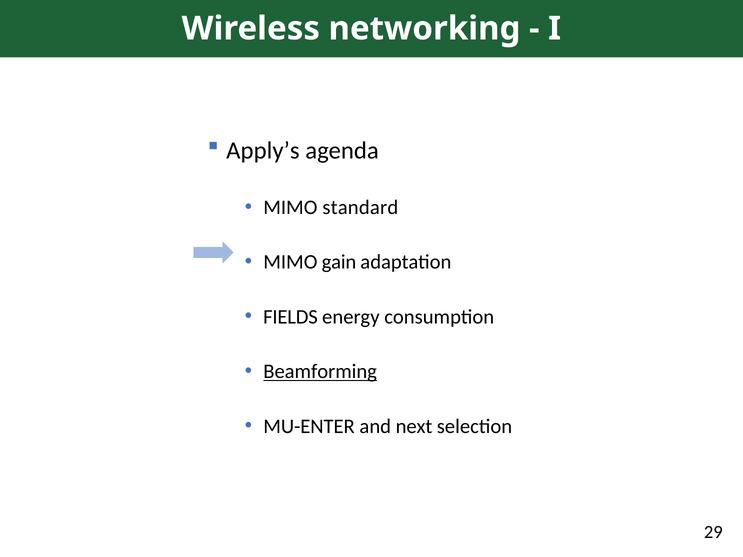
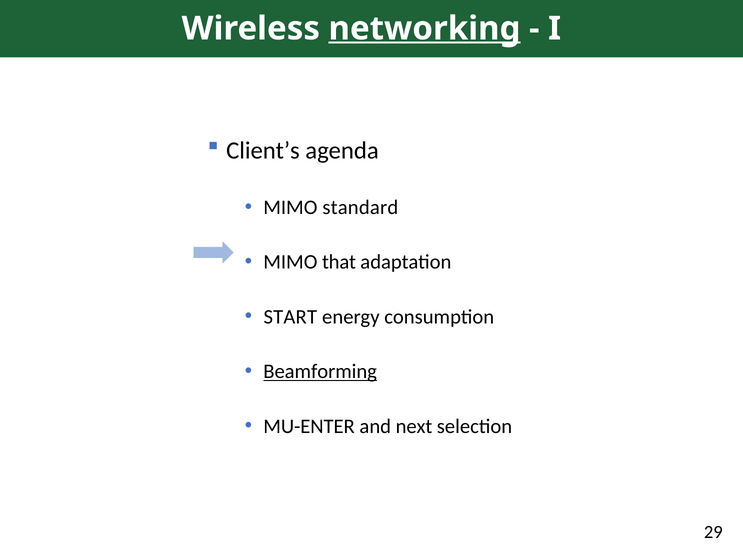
networking underline: none -> present
Apply’s: Apply’s -> Client’s
gain: gain -> that
FIELDS: FIELDS -> START
